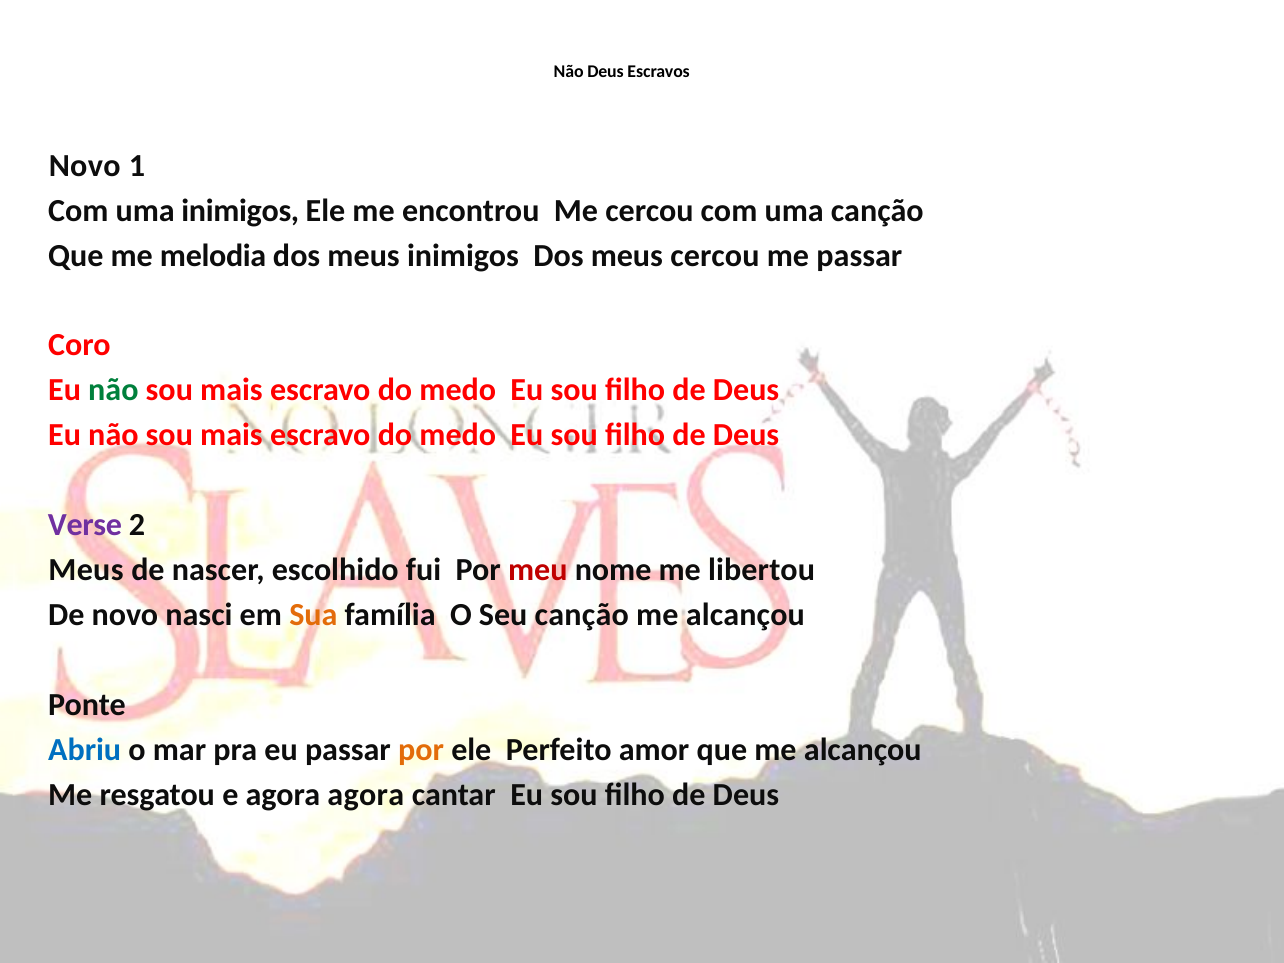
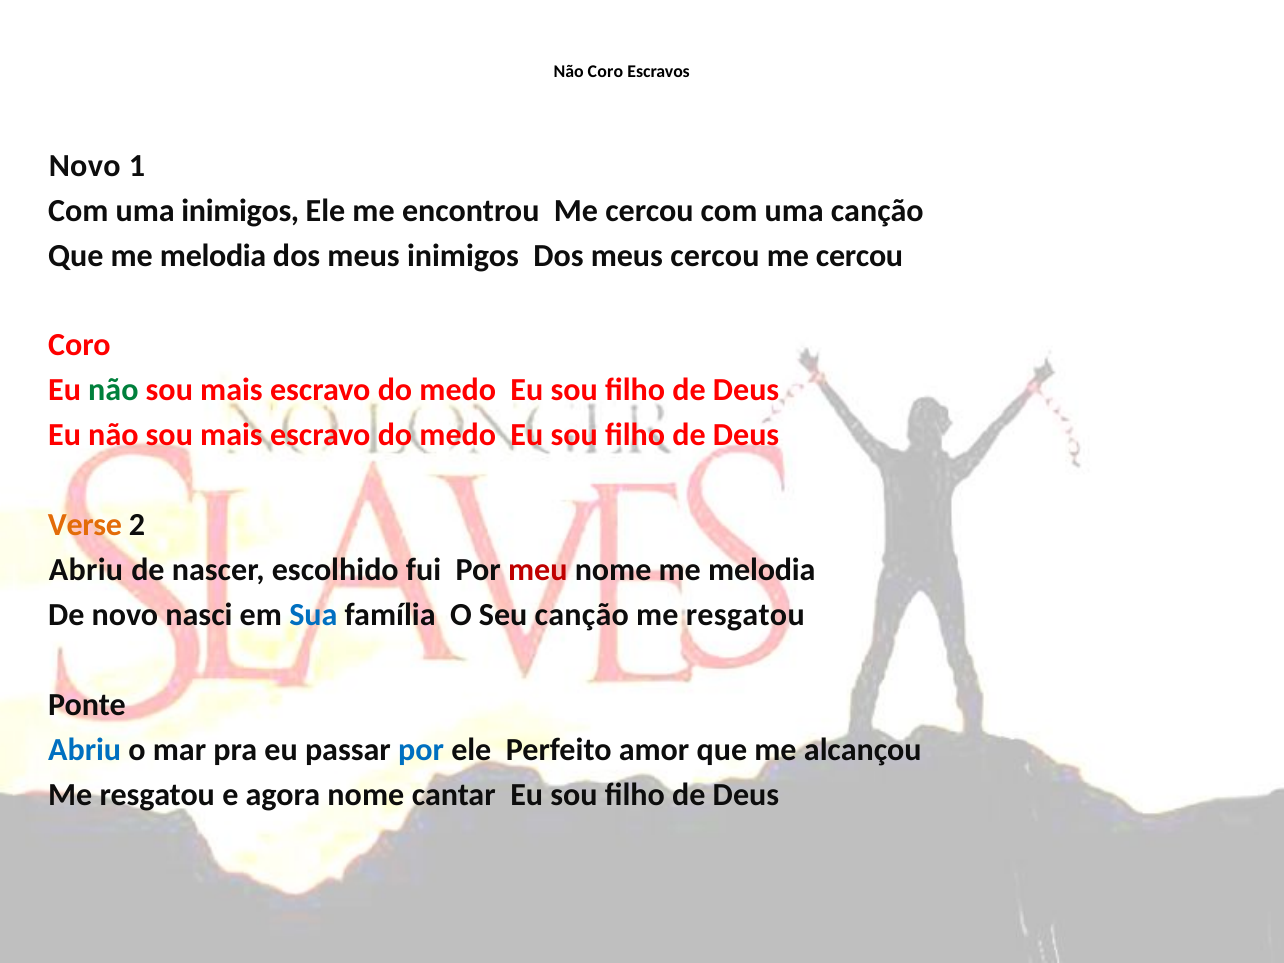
Não Deus: Deus -> Coro
passar at (859, 256): passar -> cercou
Verse colour: purple -> orange
Meus at (86, 570): Meus -> Abriu
nome me libertou: libertou -> melodia
Sua colour: orange -> blue
alcançou at (745, 615): alcançou -> resgatou
por at (421, 750) colour: orange -> blue
agora agora: agora -> nome
